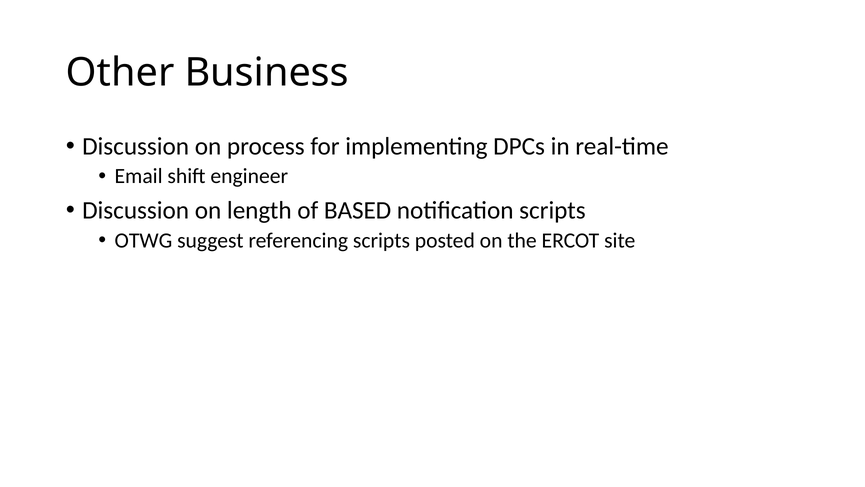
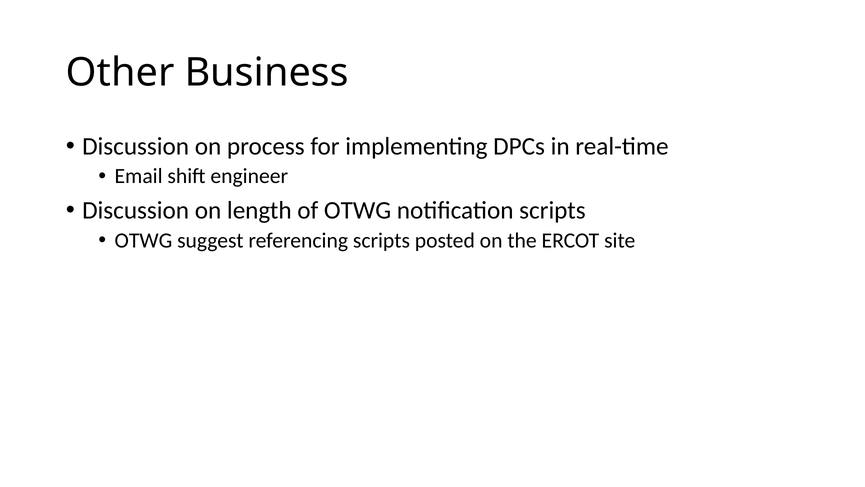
of BASED: BASED -> OTWG
